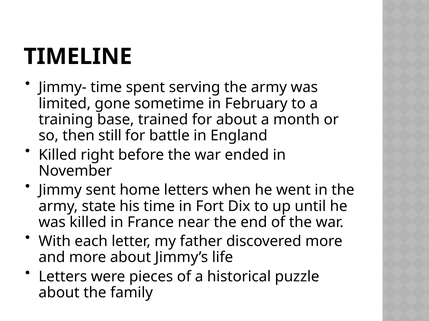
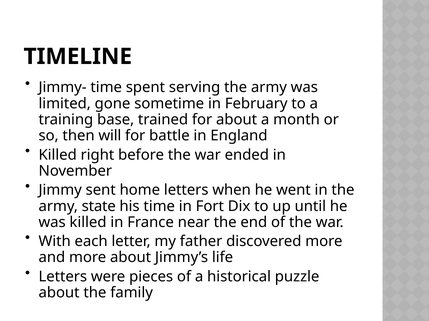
still: still -> will
